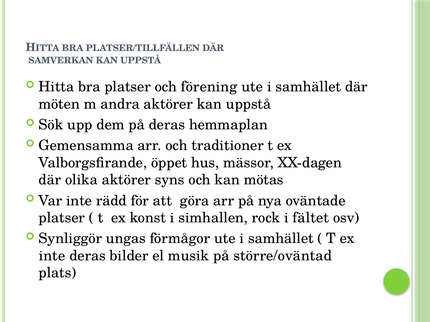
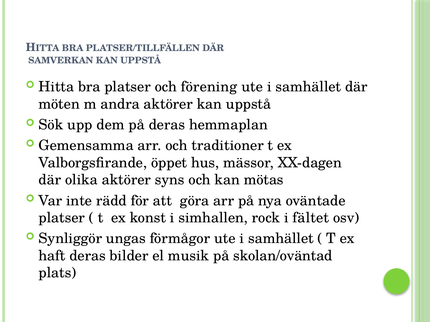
inte at (52, 256): inte -> haft
större/oväntad: större/oväntad -> skolan/oväntad
